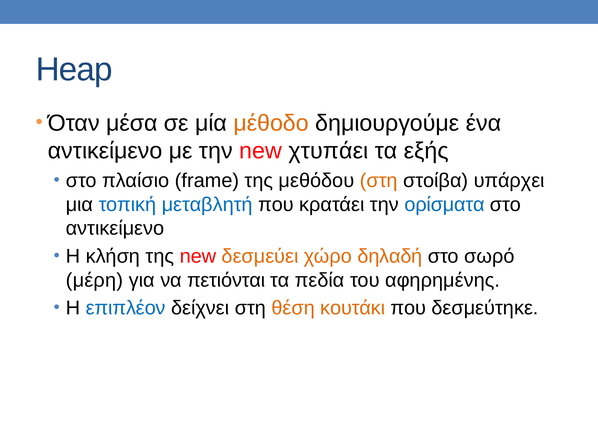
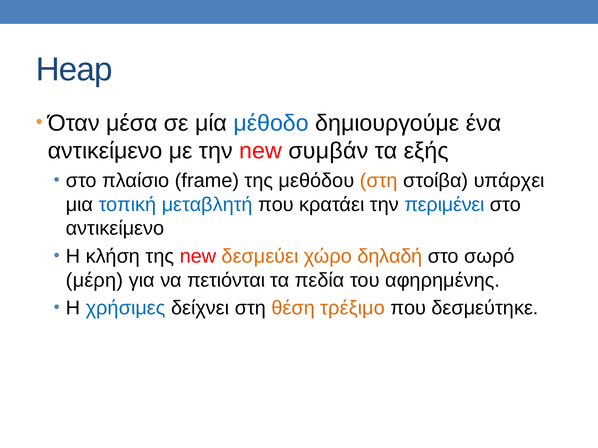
μέθοδο colour: orange -> blue
χτυπάει: χτυπάει -> συμβάν
ορίσματα: ορίσματα -> περιμένει
επιπλέον: επιπλέον -> χρήσιμες
κουτάκι: κουτάκι -> τρέξιμο
